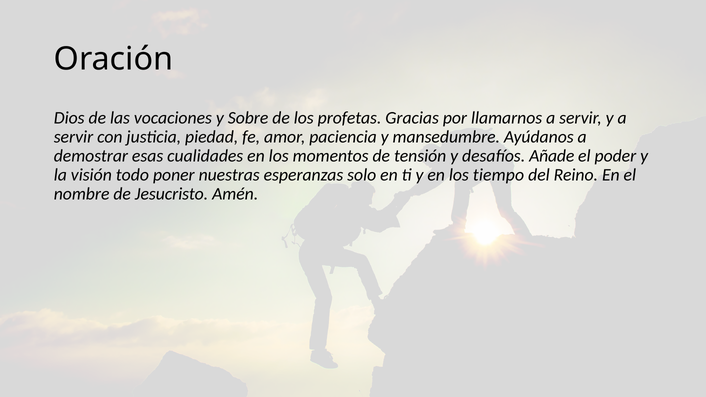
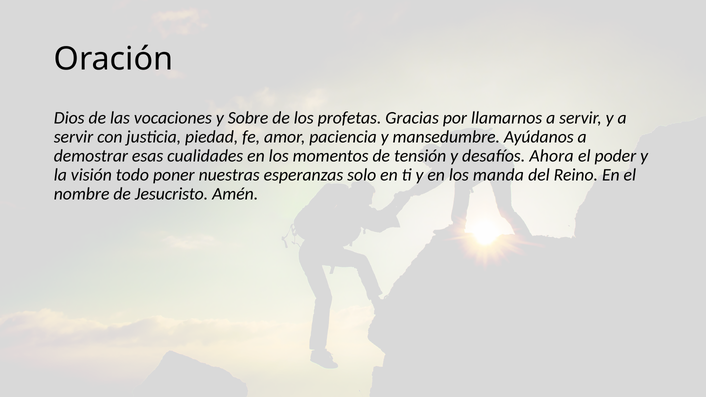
Añade: Añade -> Ahora
tiempo: tiempo -> manda
